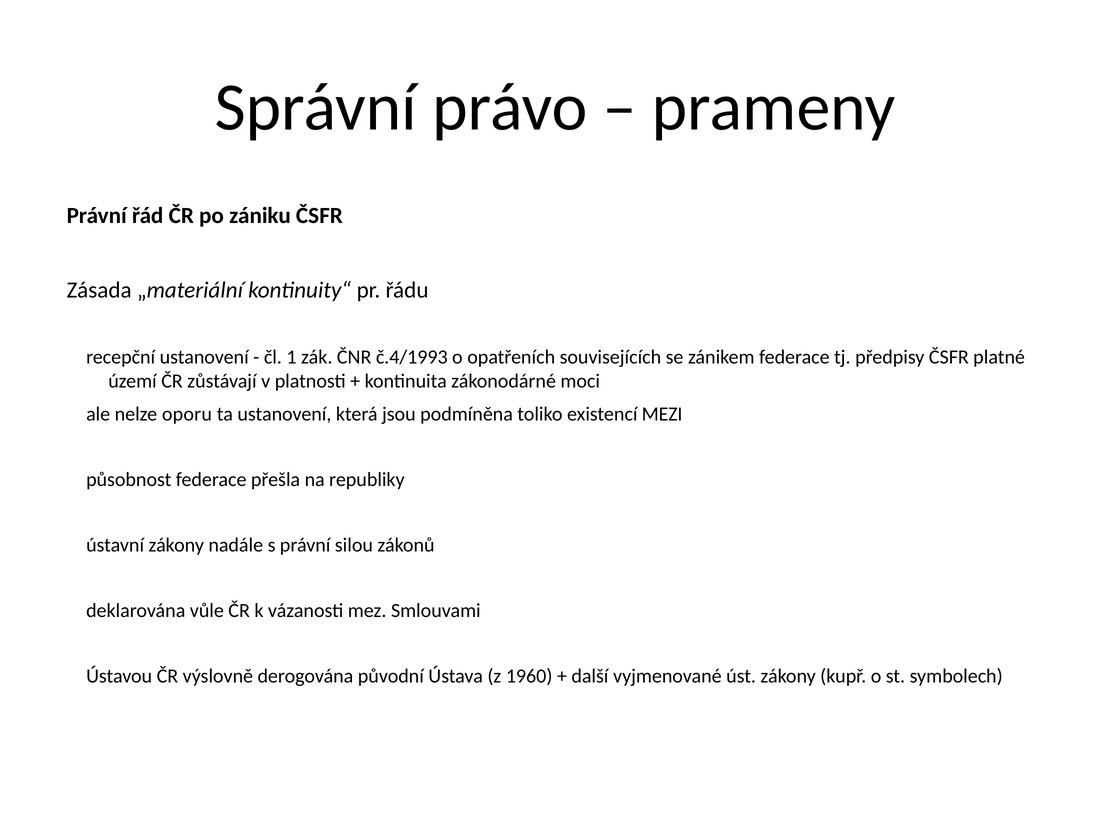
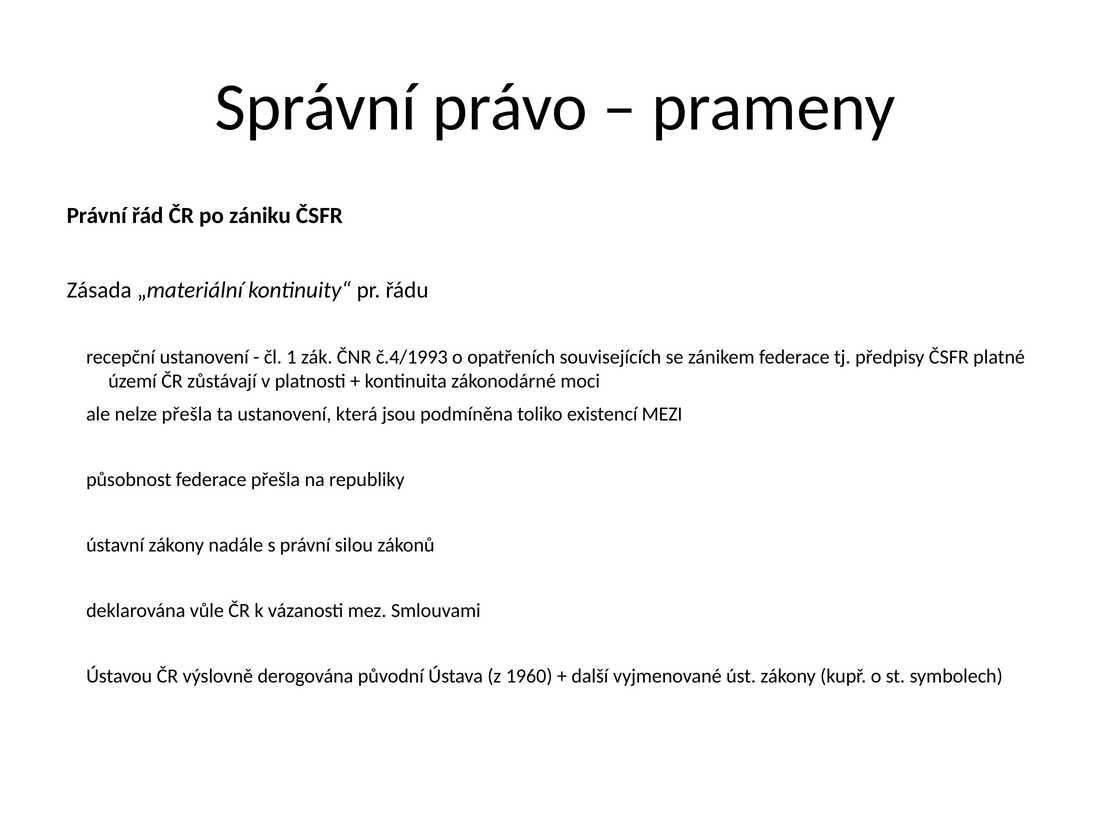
nelze oporu: oporu -> přešla
